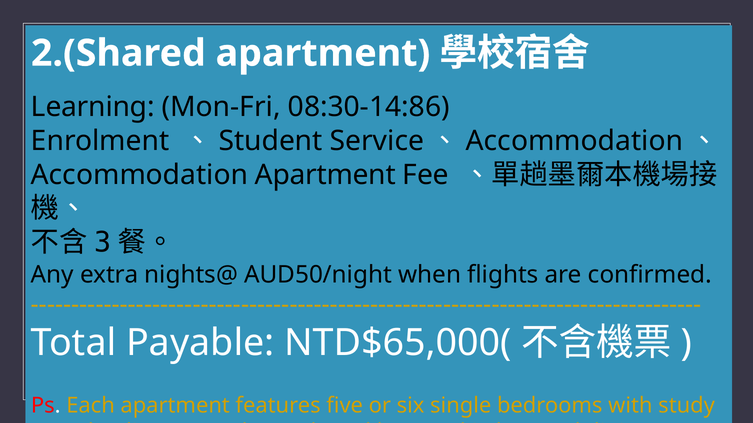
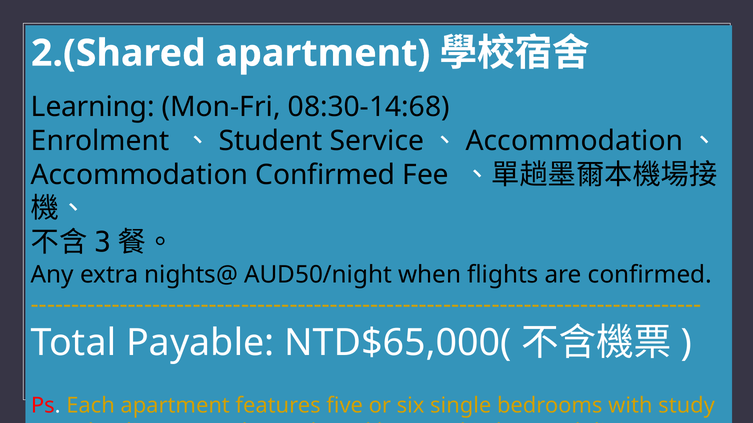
08:30-14:86: 08:30-14:86 -> 08:30-14:68
Accommodation Apartment: Apartment -> Confirmed
